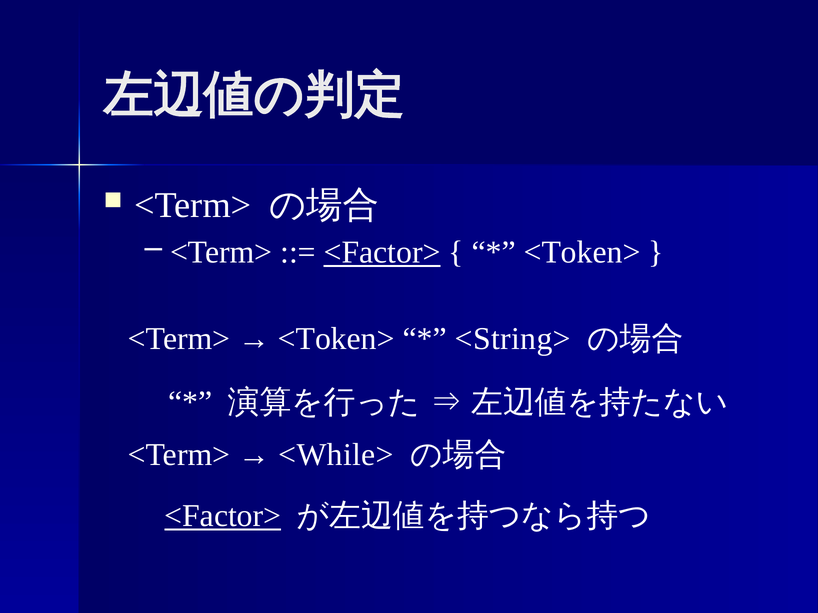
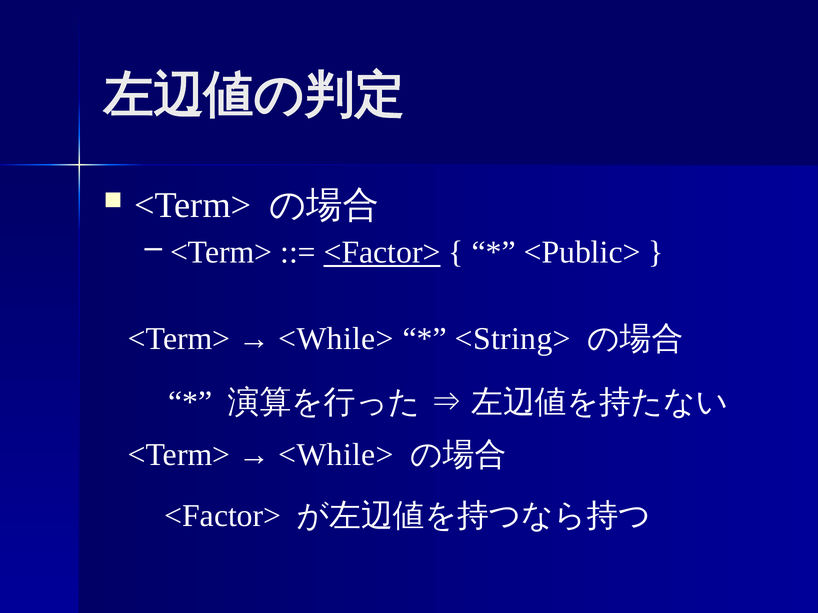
<Token> at (582, 253): <Token> -> <Public>
<Token> at (336, 339): <Token> -> <While>
<Factor> at (223, 516) underline: present -> none
